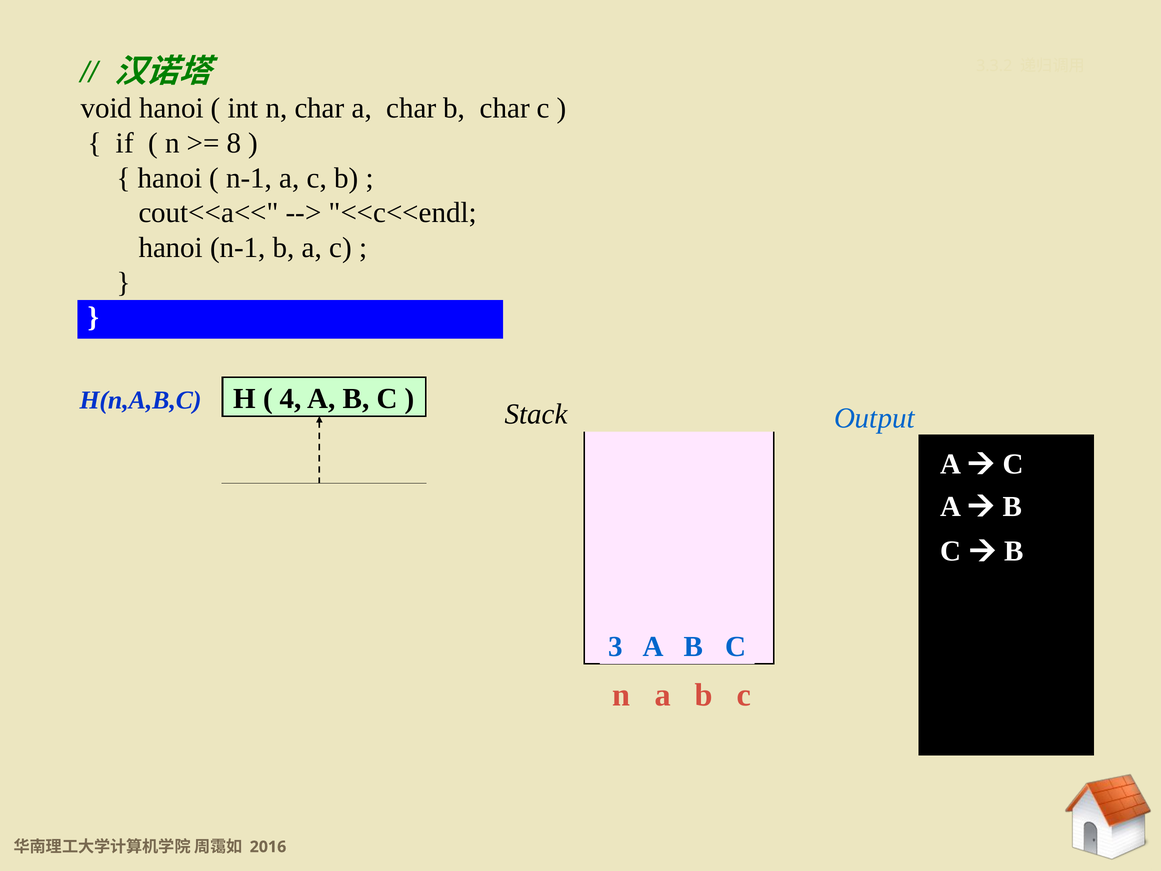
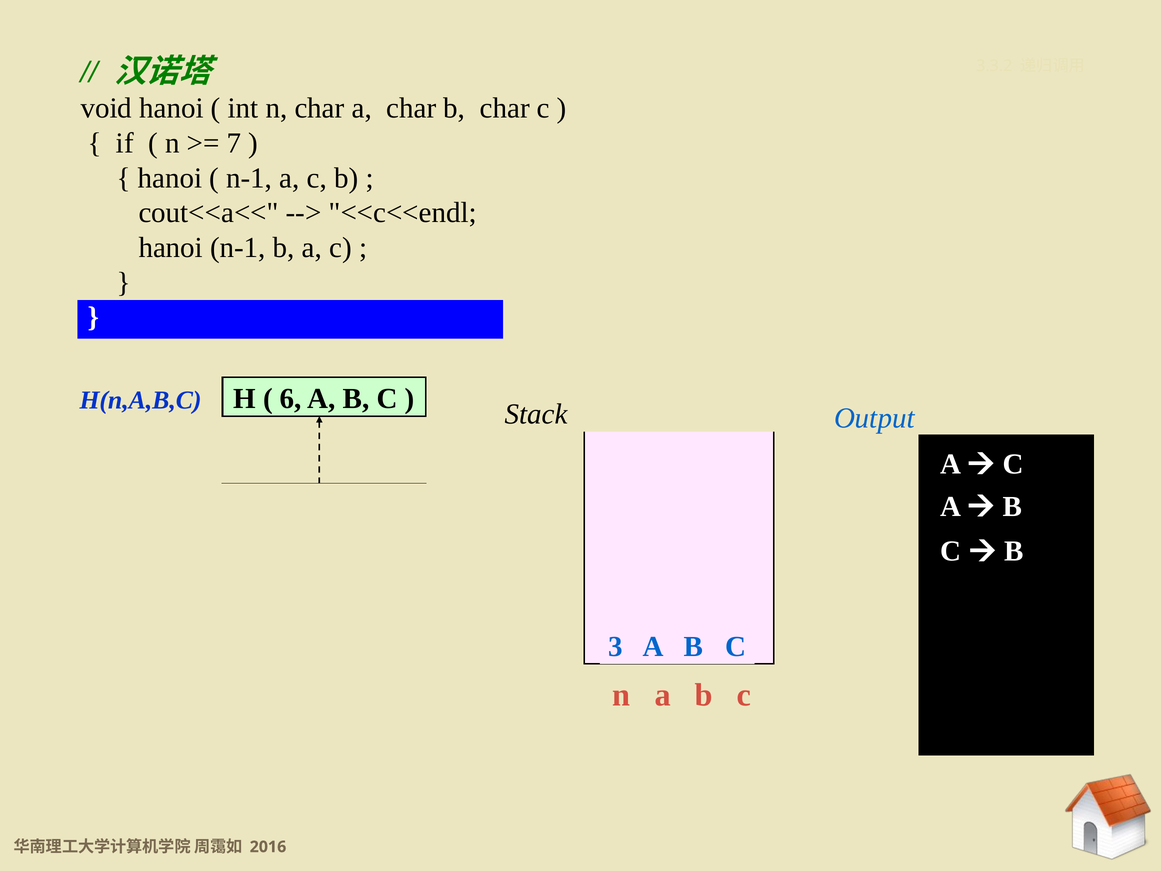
8: 8 -> 7
4: 4 -> 6
